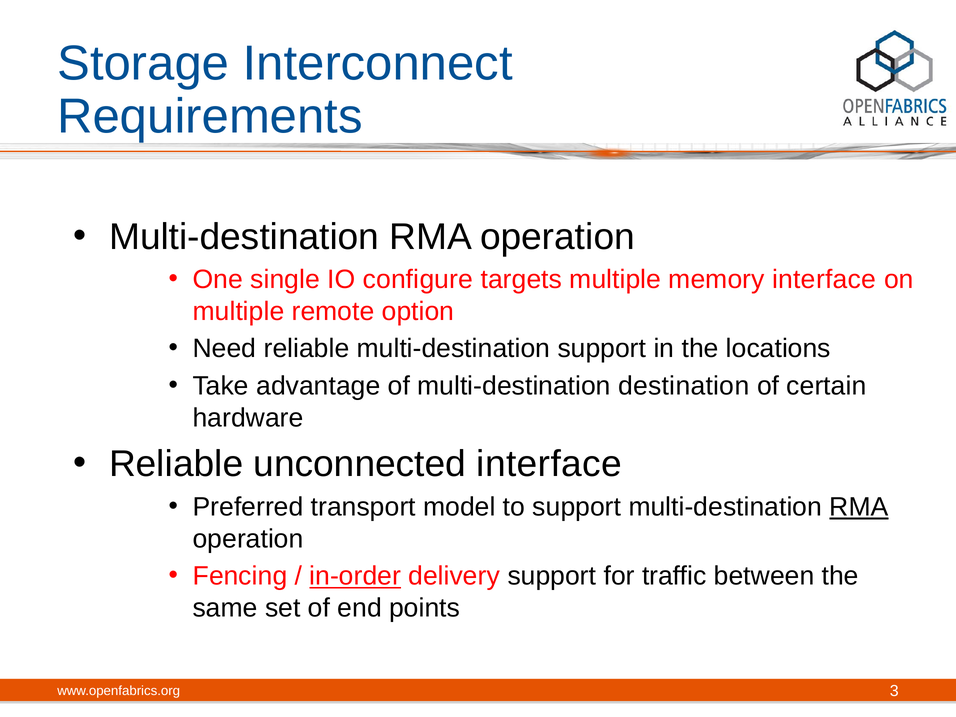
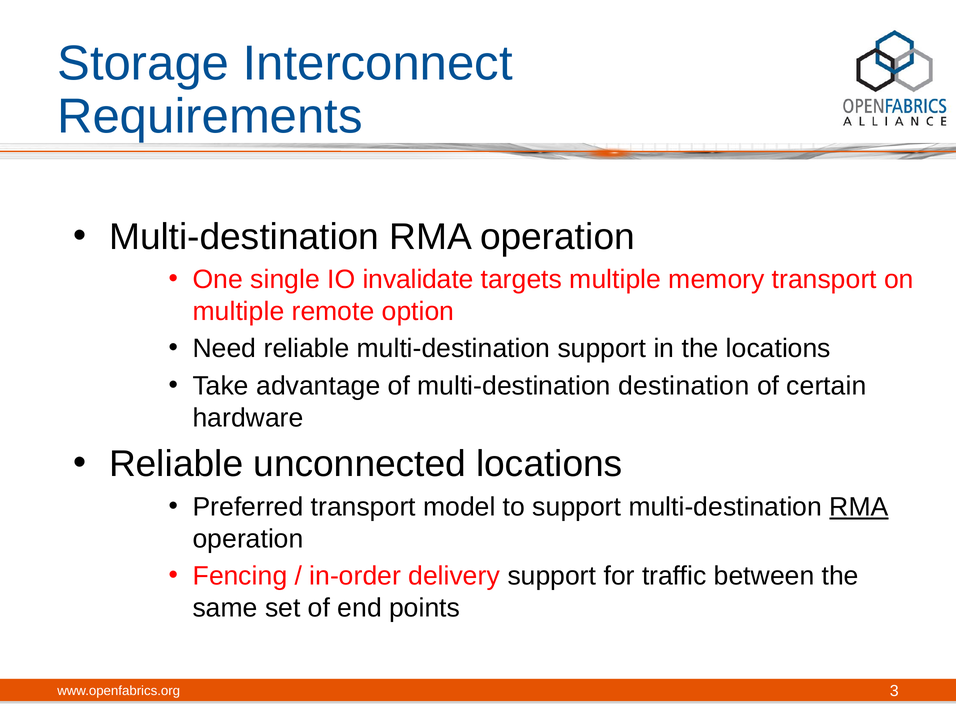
configure: configure -> invalidate
memory interface: interface -> transport
unconnected interface: interface -> locations
in-order underline: present -> none
